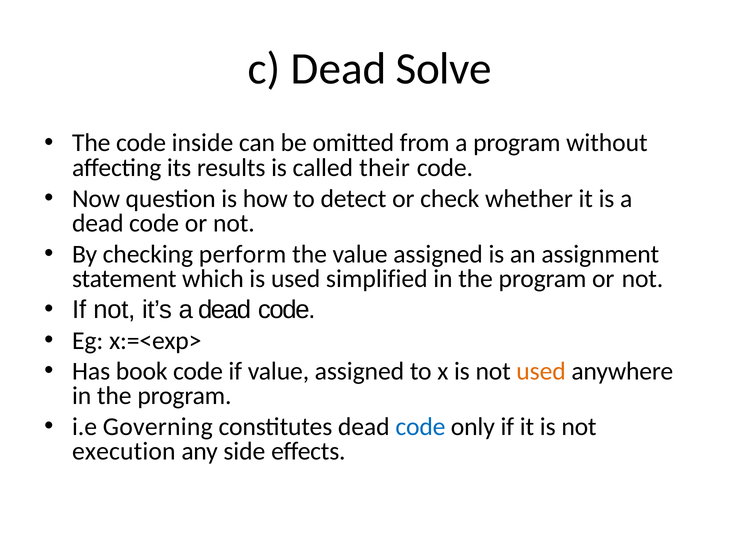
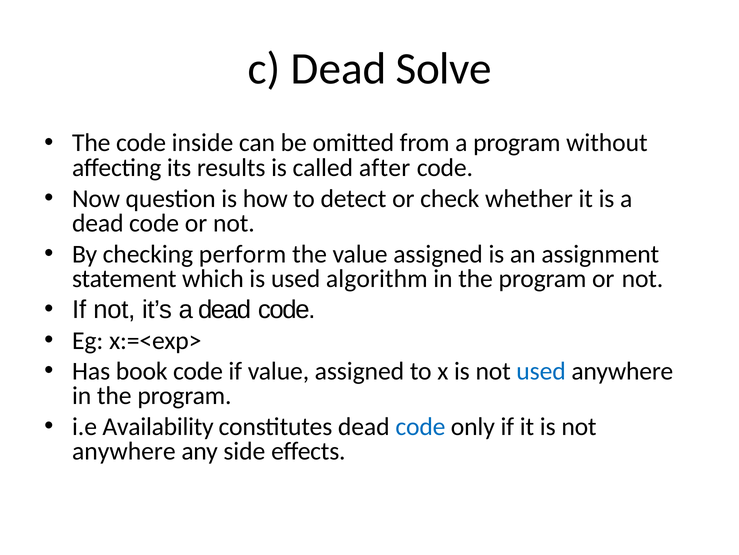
their: their -> after
simplified: simplified -> algorithm
used at (541, 371) colour: orange -> blue
Governing: Governing -> Availability
execution at (124, 451): execution -> anywhere
